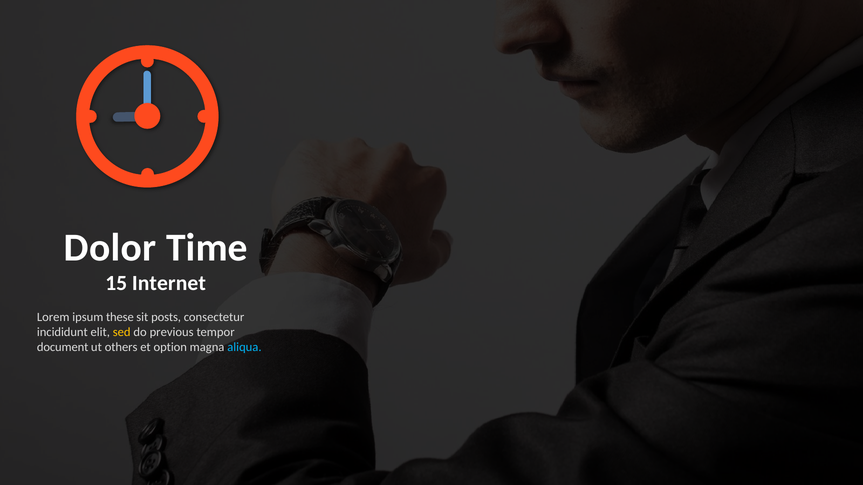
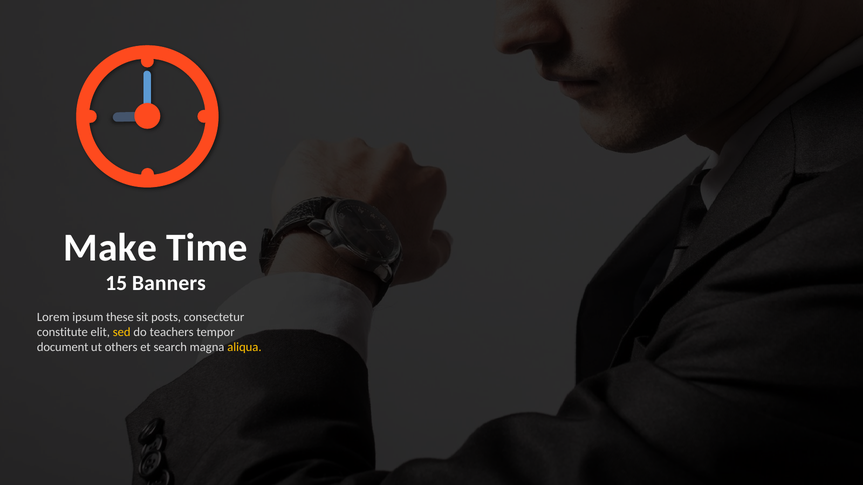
Dolor: Dolor -> Make
Internet: Internet -> Banners
incididunt: incididunt -> constitute
previous: previous -> teachers
option: option -> search
aliqua colour: light blue -> yellow
